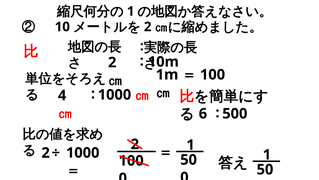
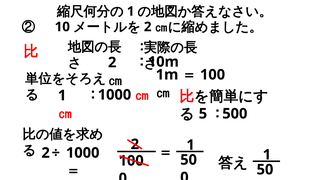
4 at (62, 95): 4 -> 1
6: 6 -> 5
